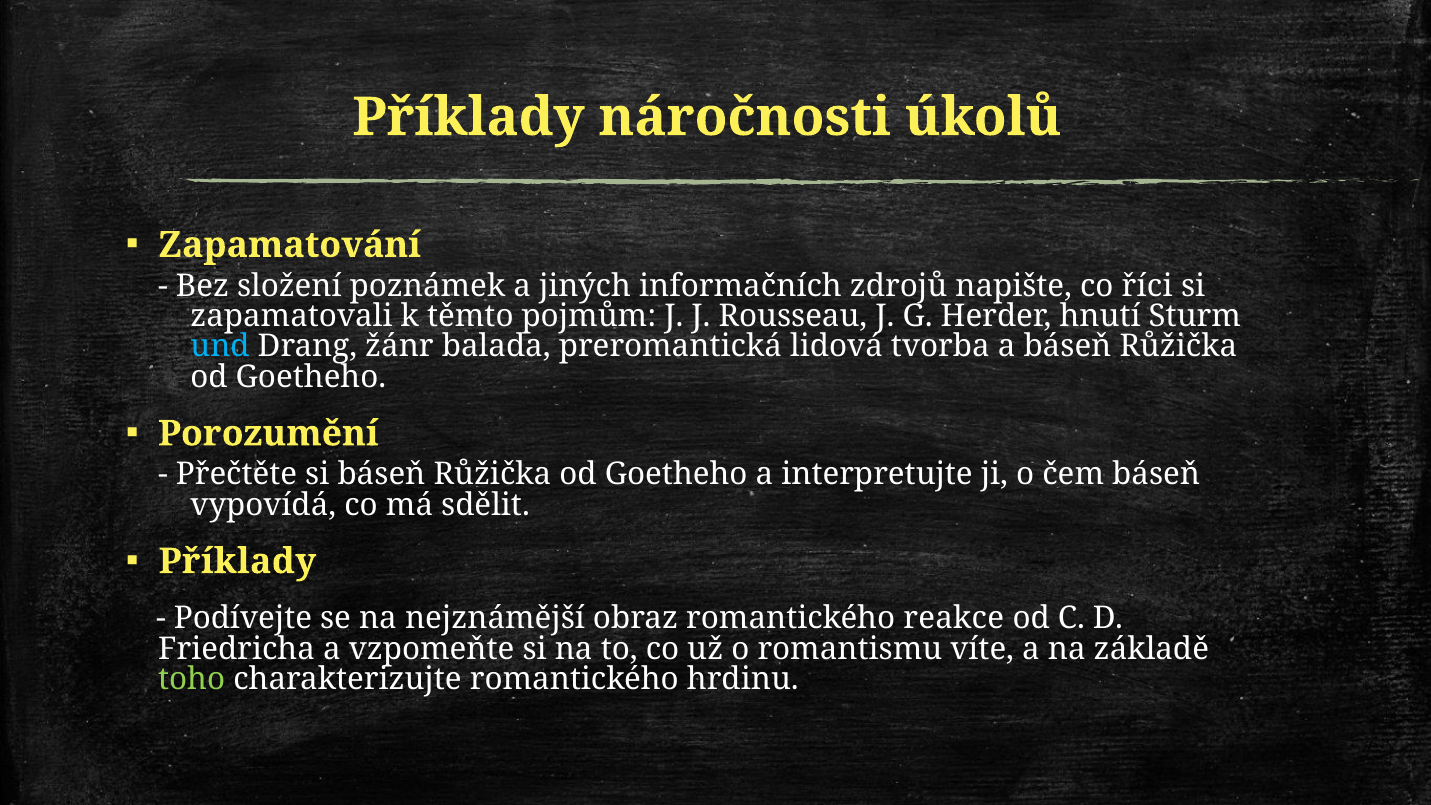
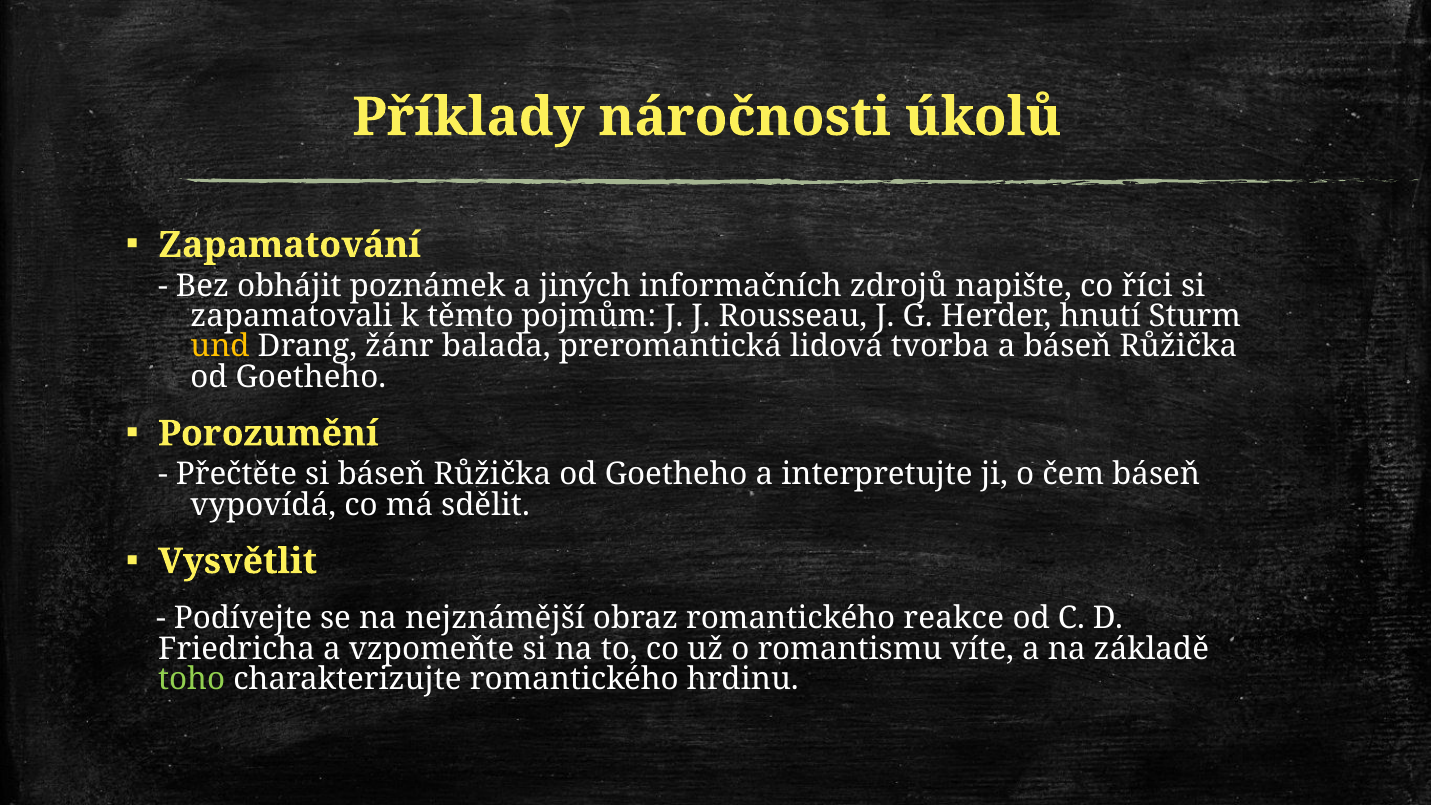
složení: složení -> obhájit
und colour: light blue -> yellow
Příklady at (237, 562): Příklady -> Vysvětlit
